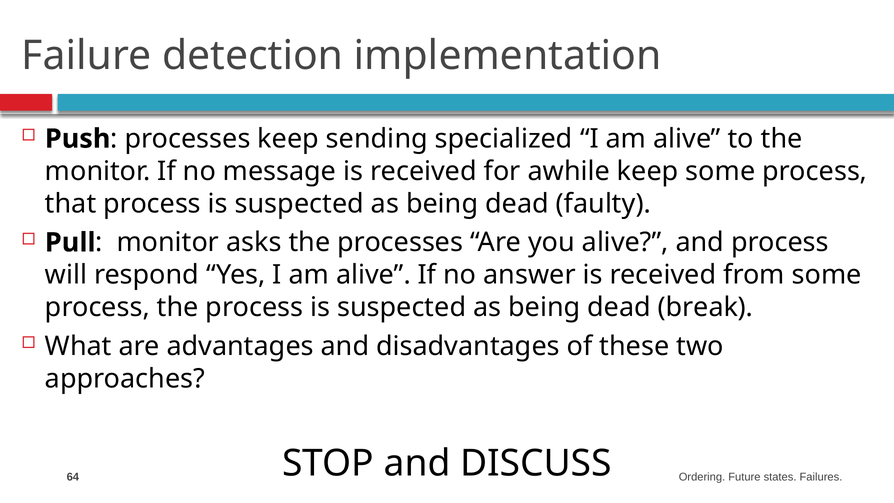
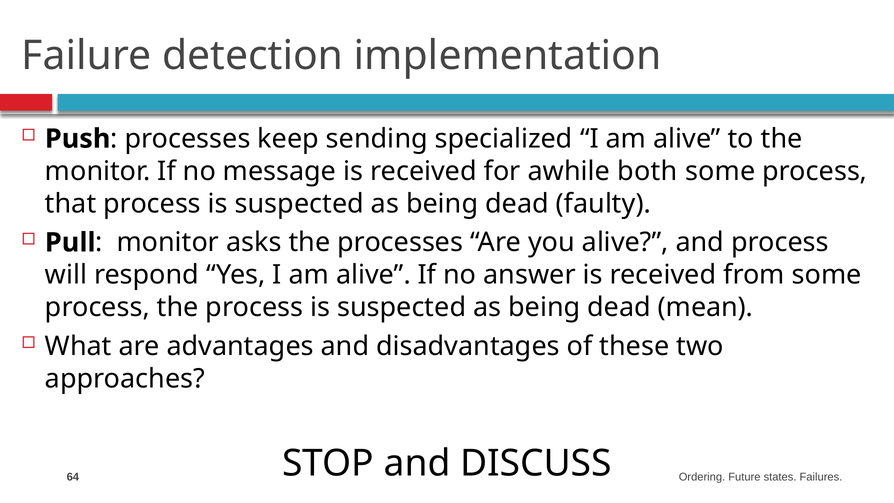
awhile keep: keep -> both
break: break -> mean
